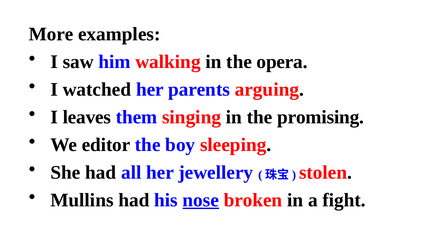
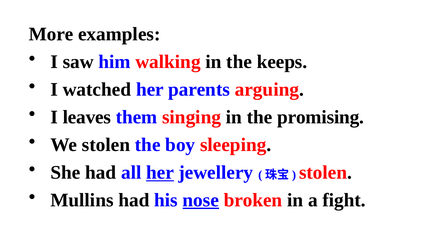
opera: opera -> keeps
We editor: editor -> stolen
her at (160, 173) underline: none -> present
